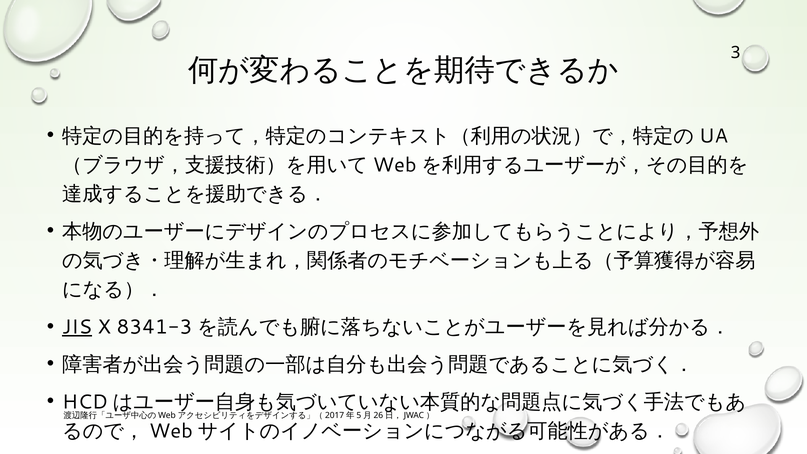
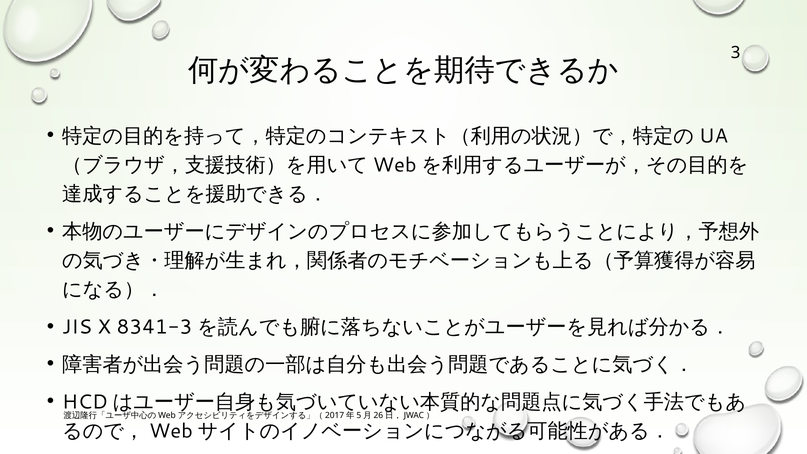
JIS underline: present -> none
